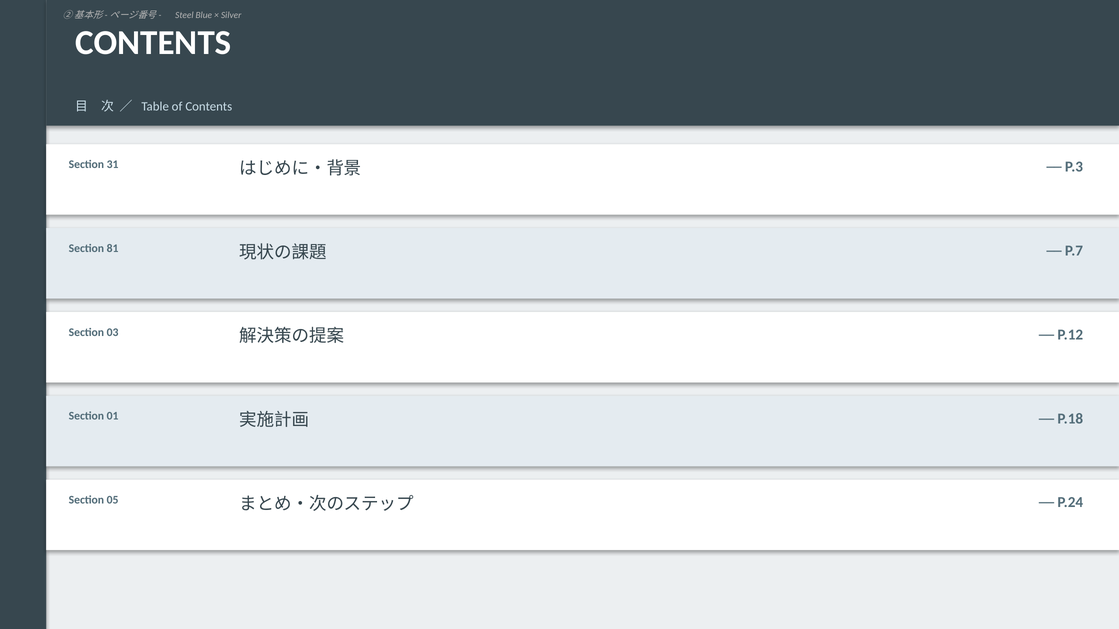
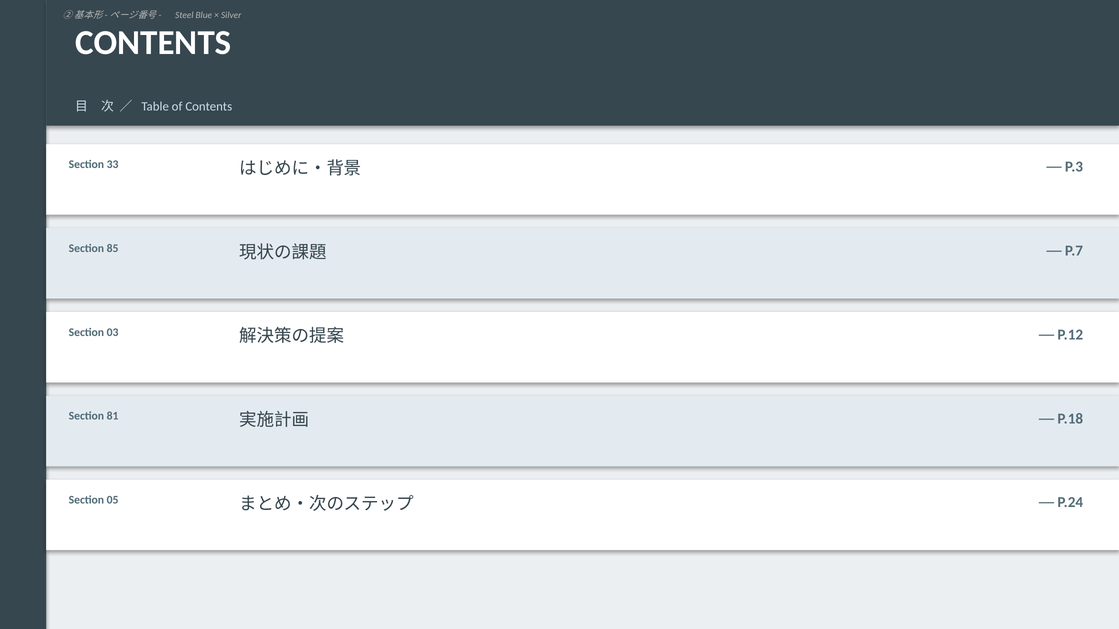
31: 31 -> 33
81: 81 -> 85
01: 01 -> 81
